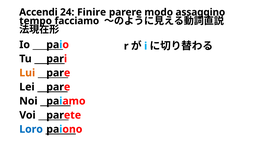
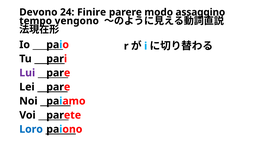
Accendi: Accendi -> Devono
facciamo: facciamo -> vengono
Lui colour: orange -> purple
